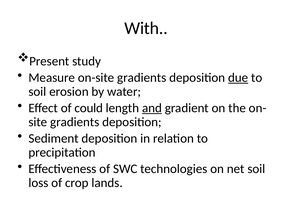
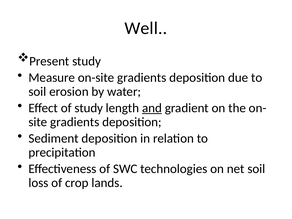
With: With -> Well
due underline: present -> none
of could: could -> study
